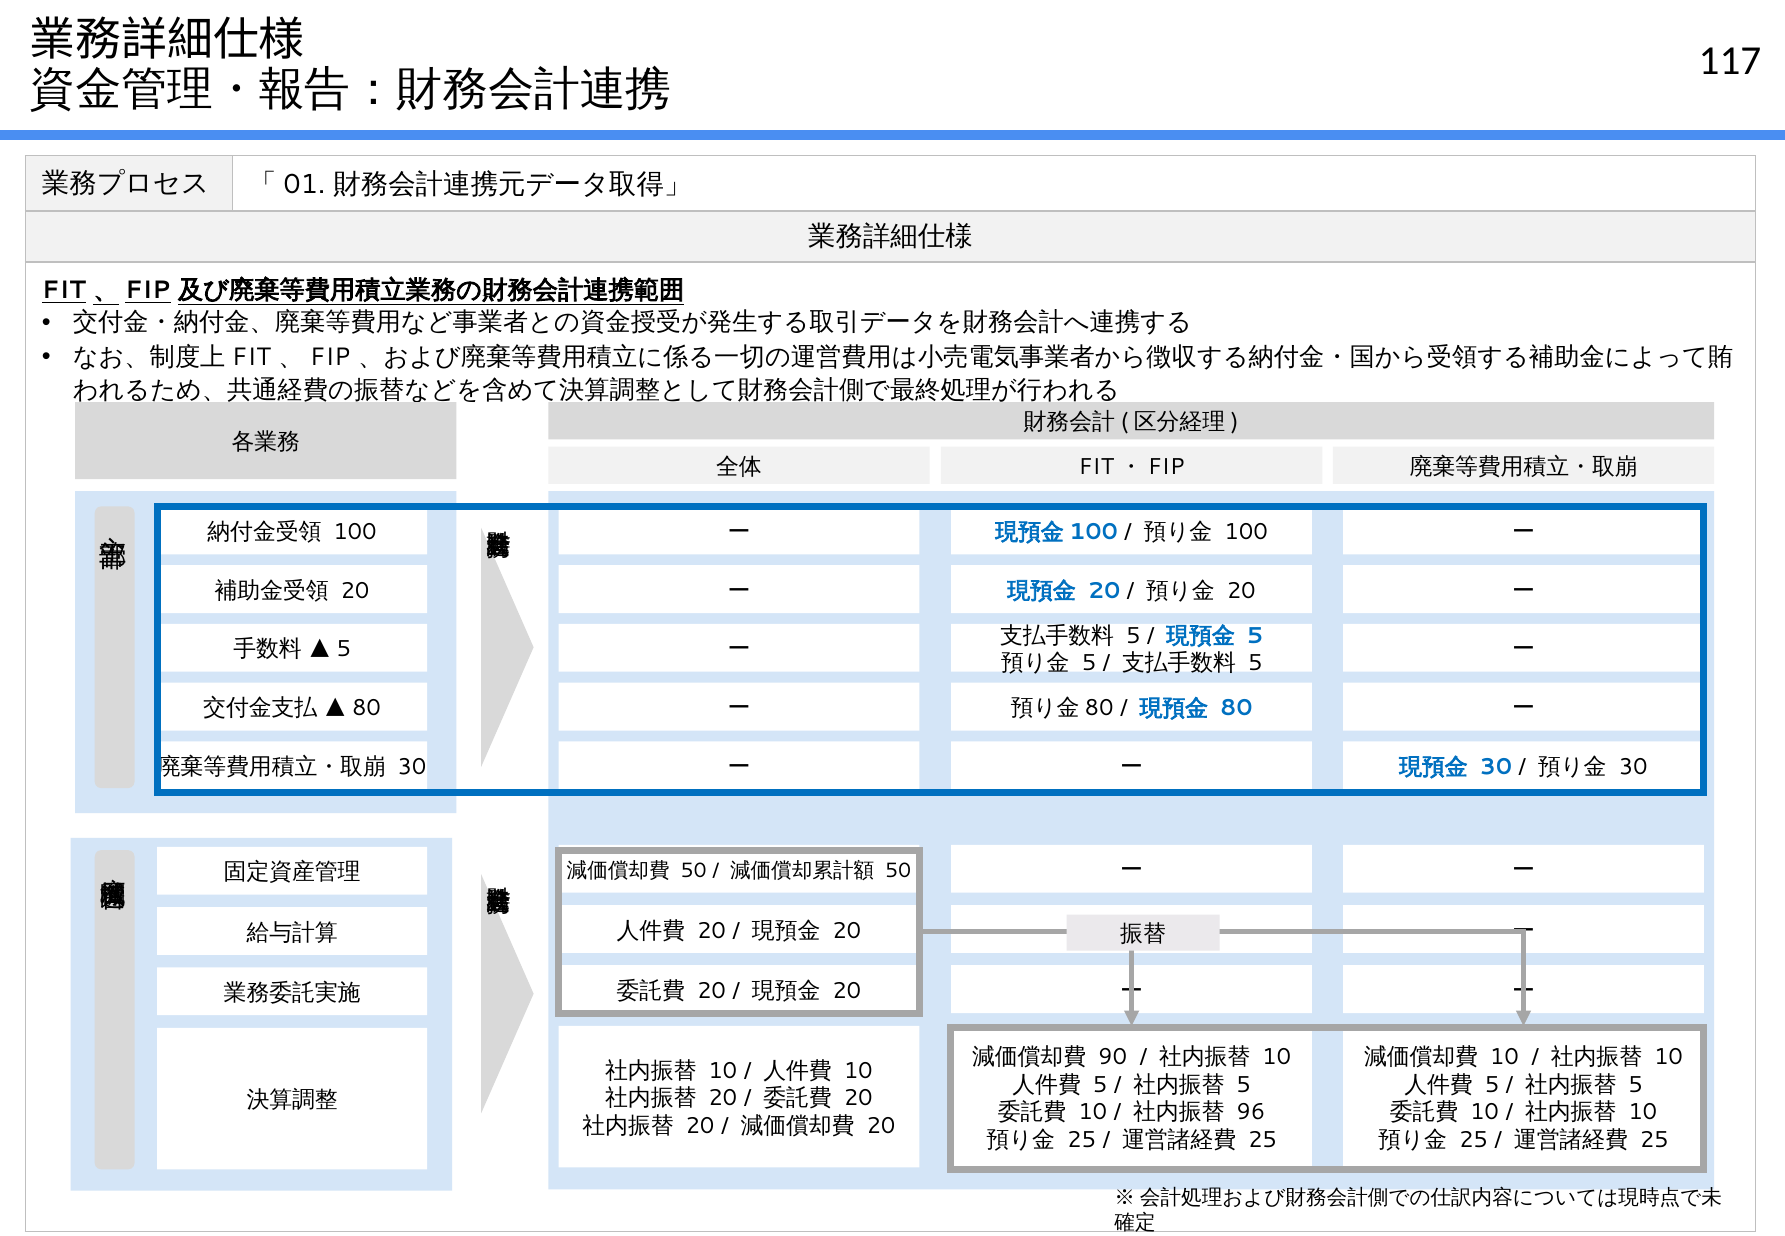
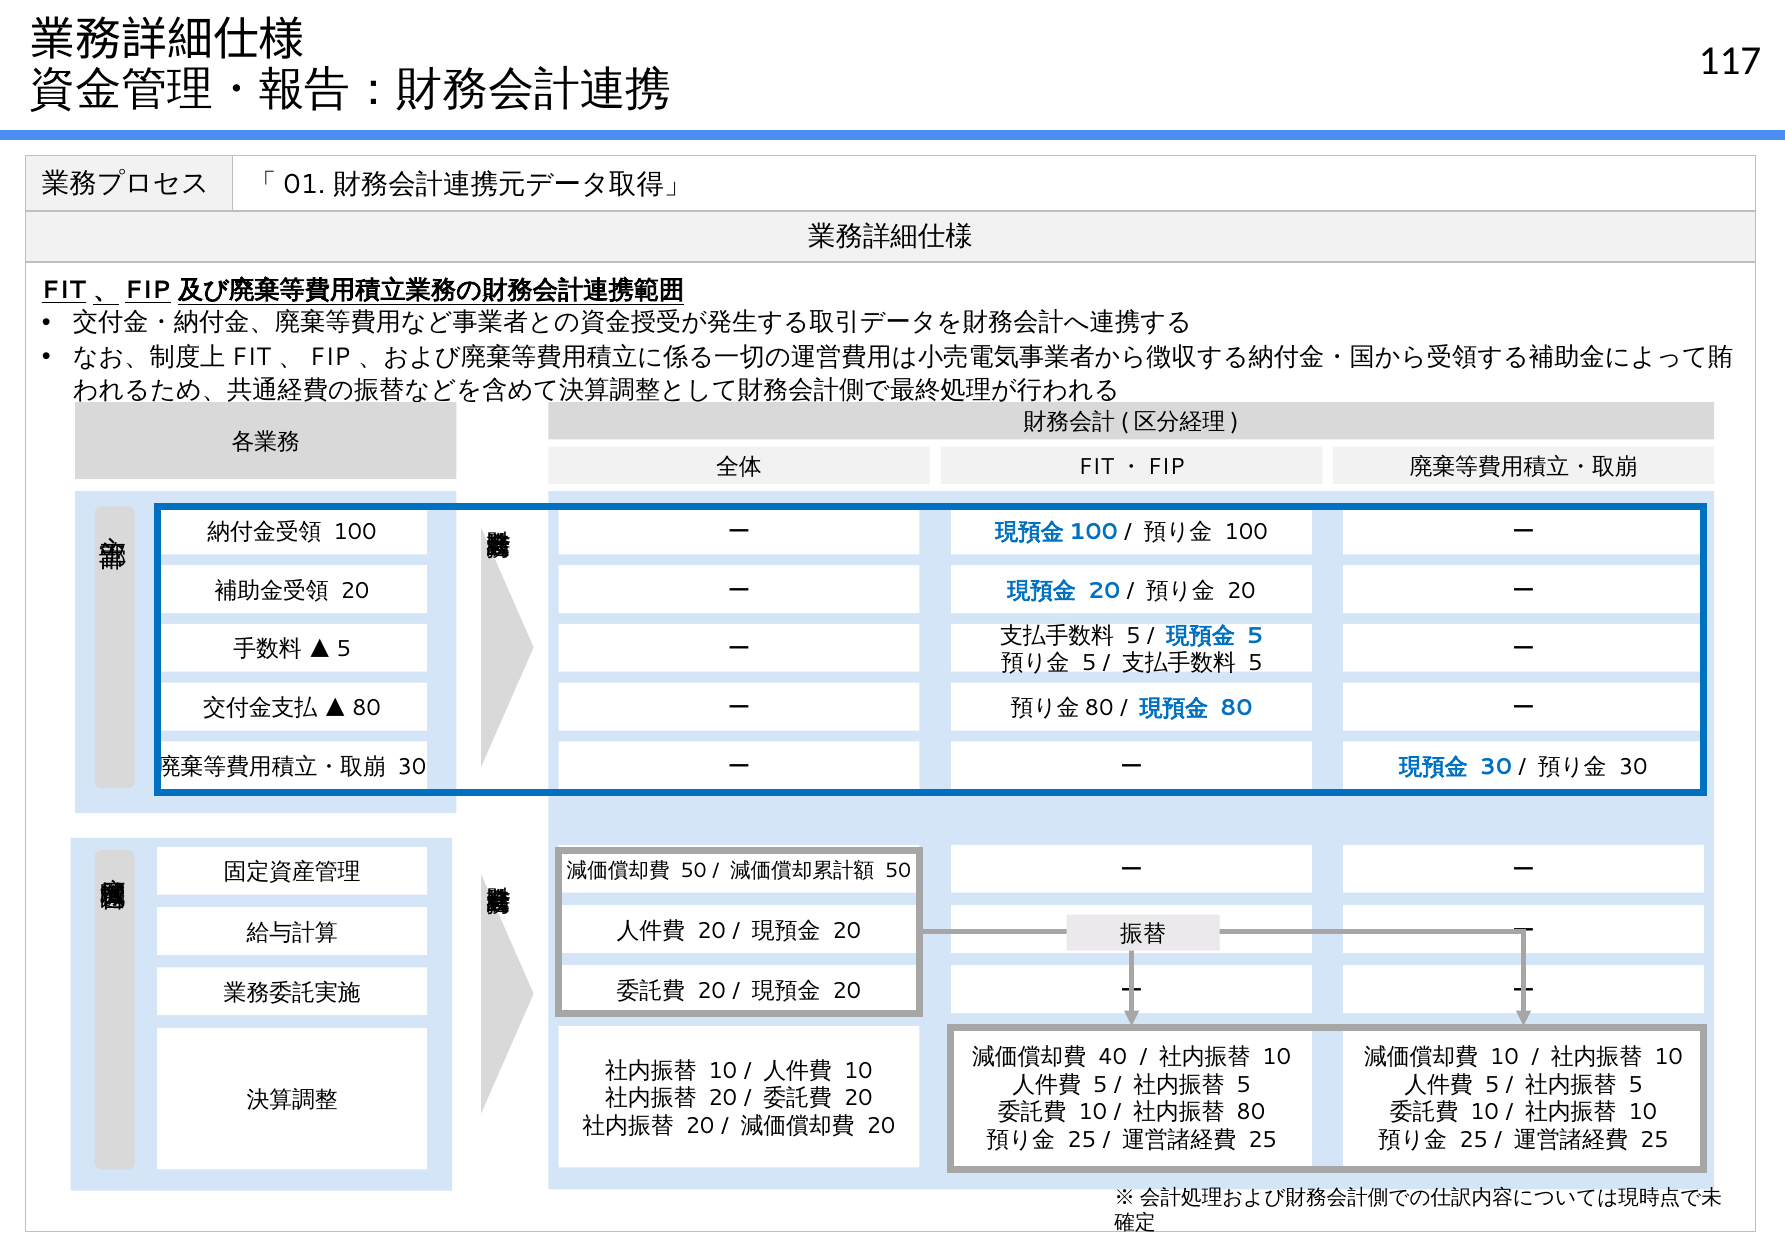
90: 90 -> 40
96 at (1251, 1112): 96 -> 80
